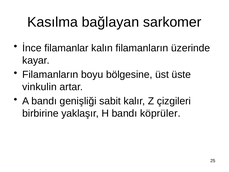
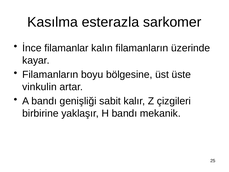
bağlayan: bağlayan -> esterazla
köprüler: köprüler -> mekanik
